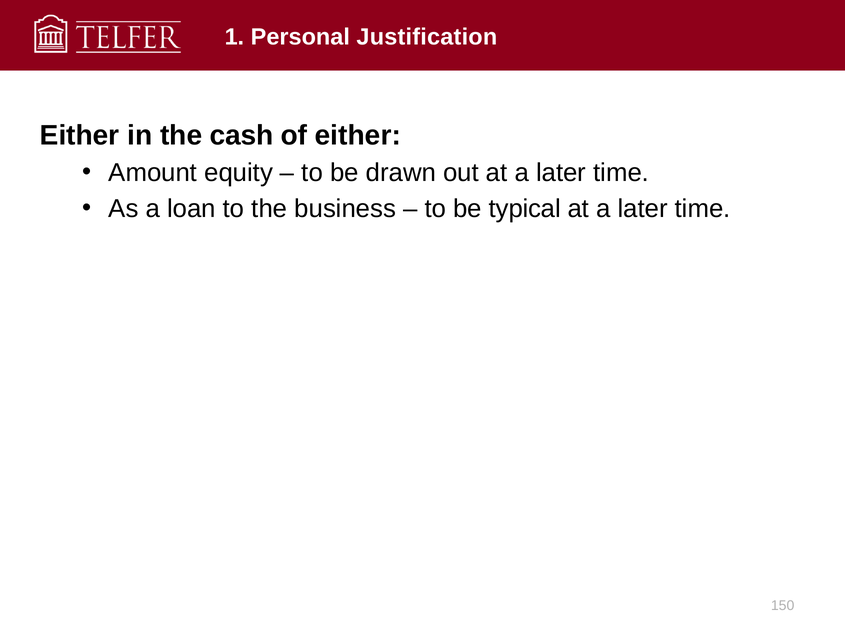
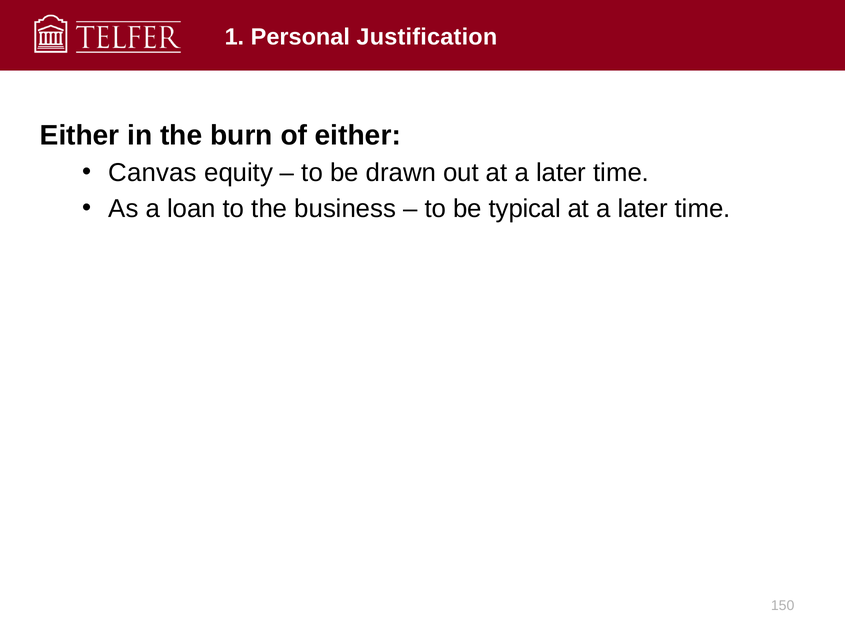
cash: cash -> burn
Amount: Amount -> Canvas
